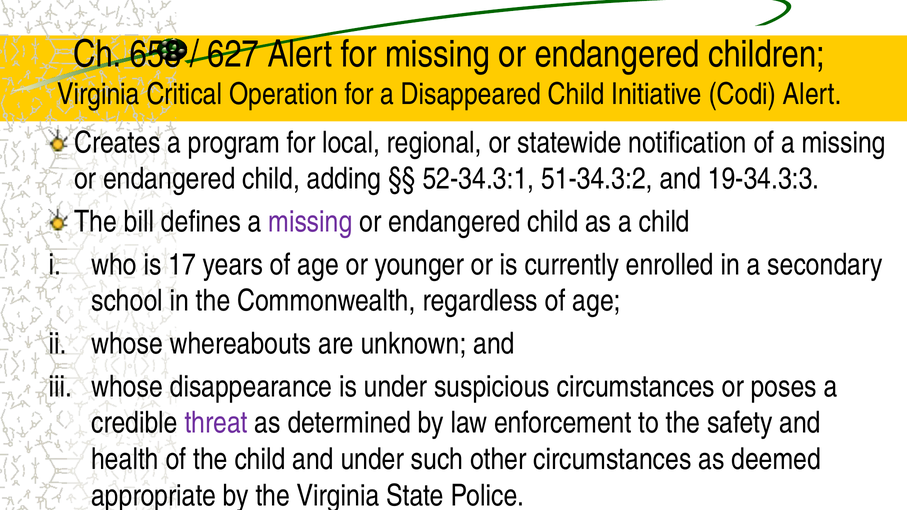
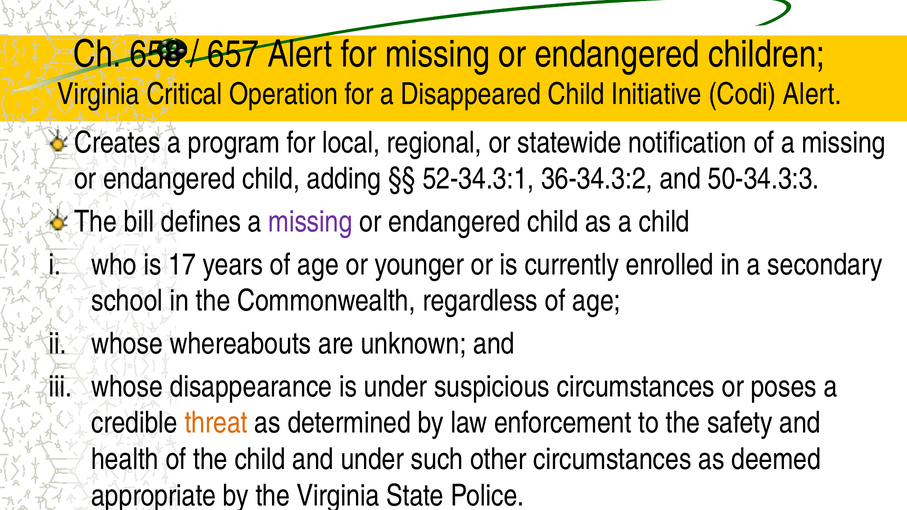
627: 627 -> 657
51-34.3:2: 51-34.3:2 -> 36-34.3:2
19-34.3:3: 19-34.3:3 -> 50-34.3:3
threat colour: purple -> orange
